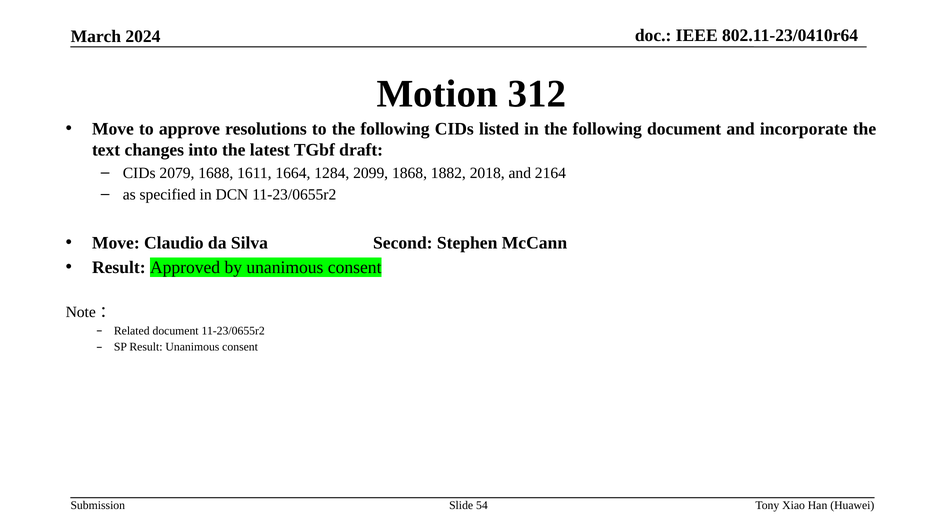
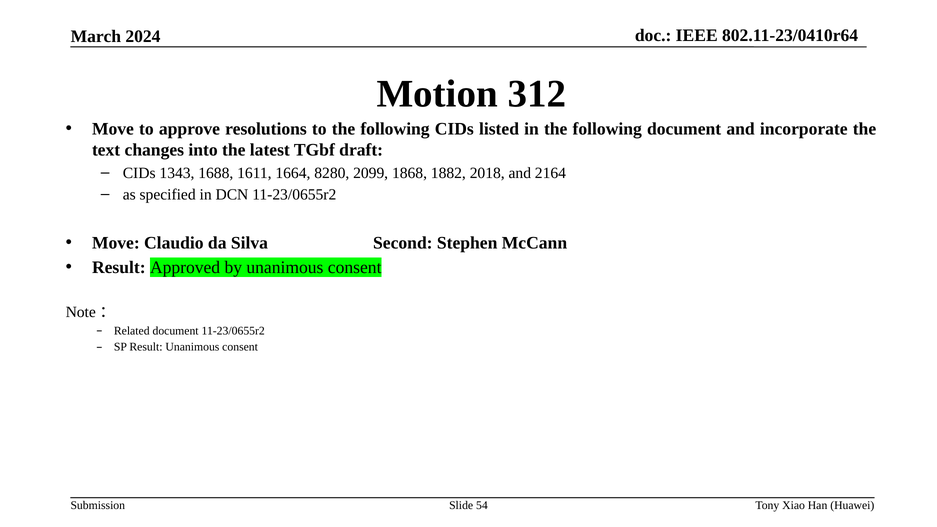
2079: 2079 -> 1343
1284: 1284 -> 8280
